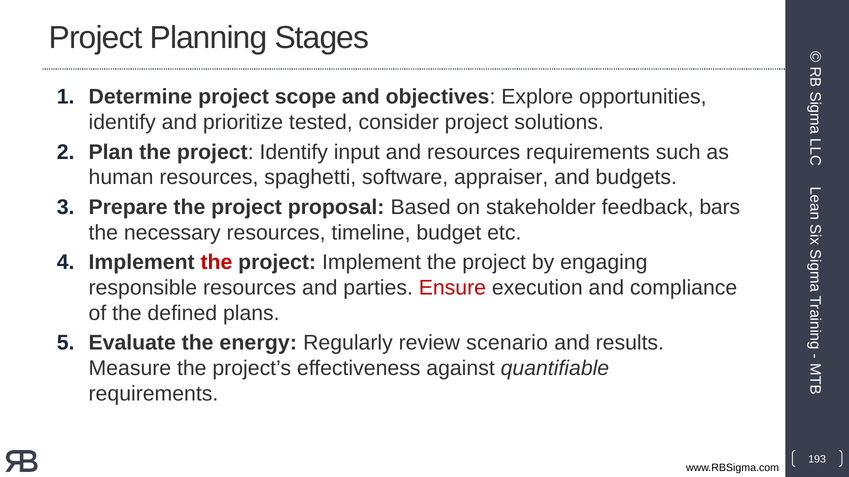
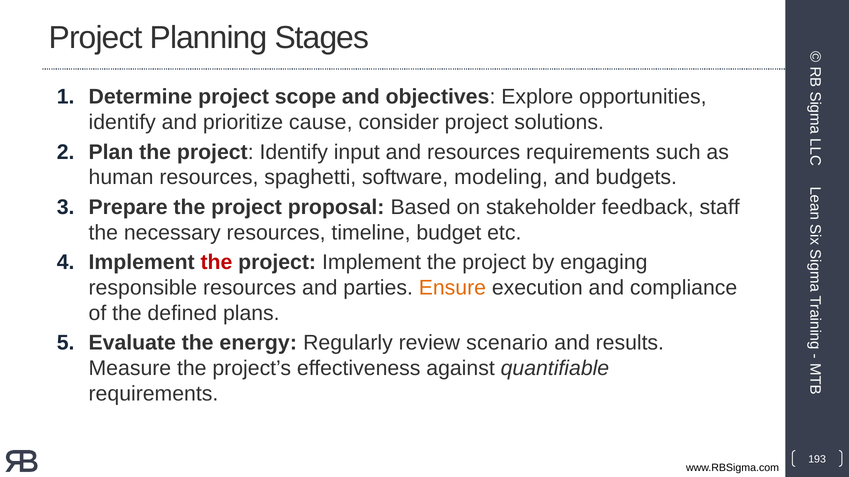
tested: tested -> cause
appraiser: appraiser -> modeling
bars: bars -> staff
Ensure colour: red -> orange
